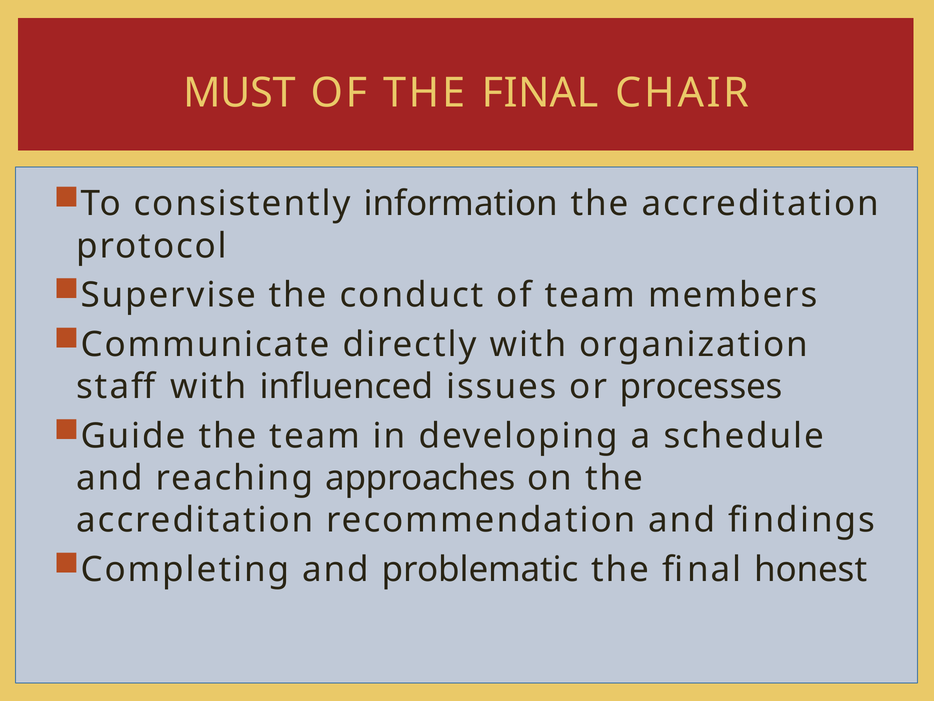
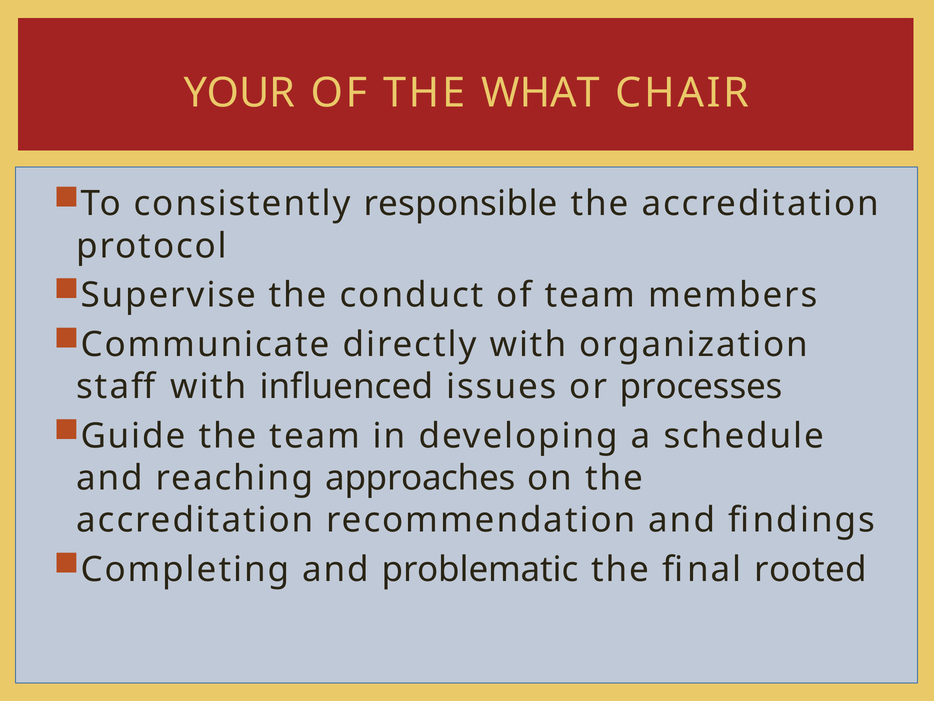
MUST: MUST -> YOUR
OF THE FINAL: FINAL -> WHAT
information: information -> responsible
honest: honest -> rooted
